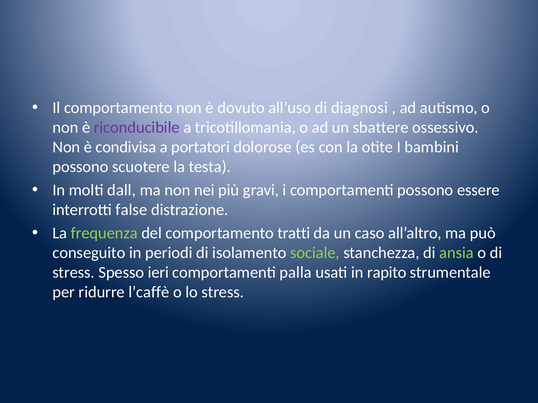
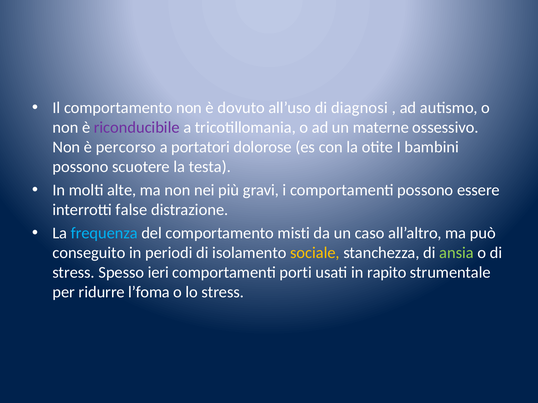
sbattere: sbattere -> materne
condivisa: condivisa -> percorso
dall: dall -> alte
frequenza colour: light green -> light blue
tratti: tratti -> misti
sociale colour: light green -> yellow
palla: palla -> porti
l’caffè: l’caffè -> l’foma
